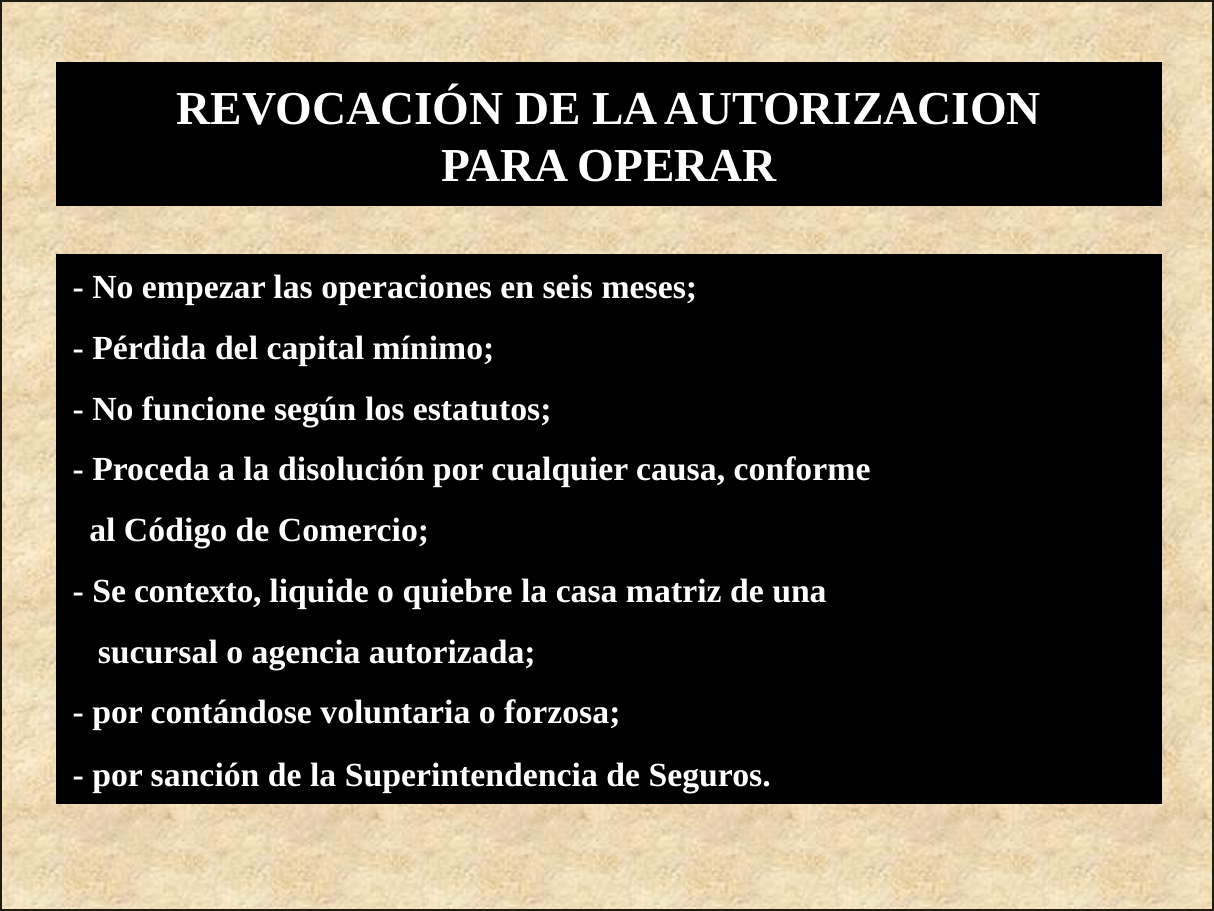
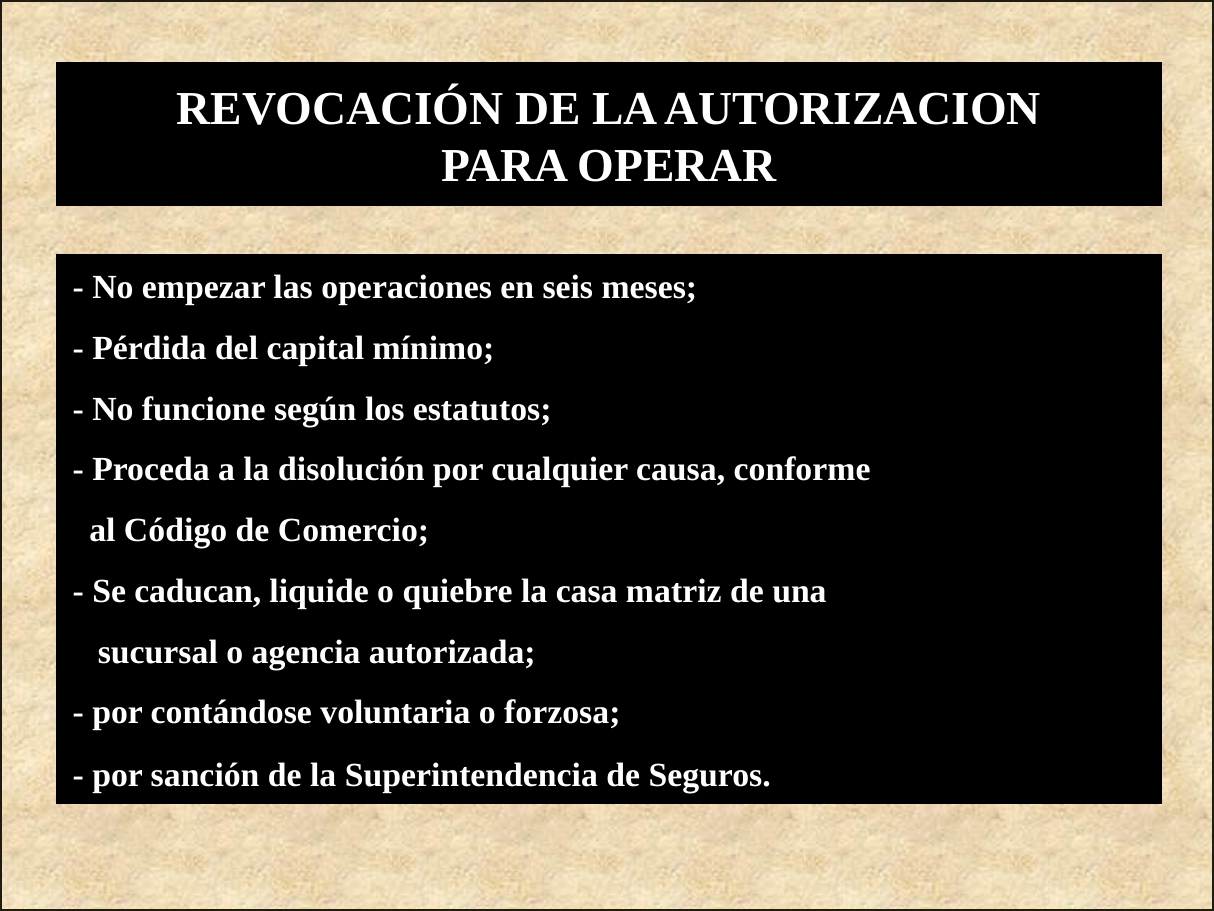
contexto: contexto -> caducan
